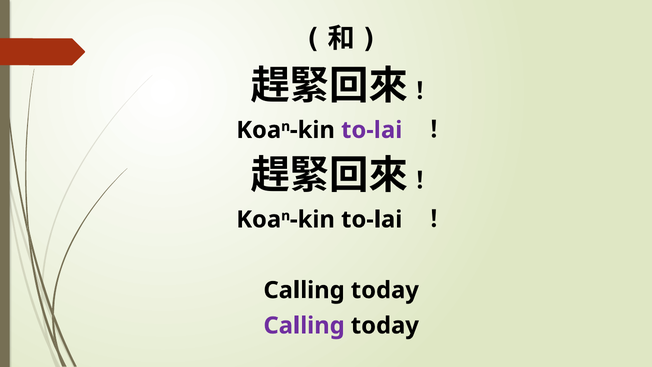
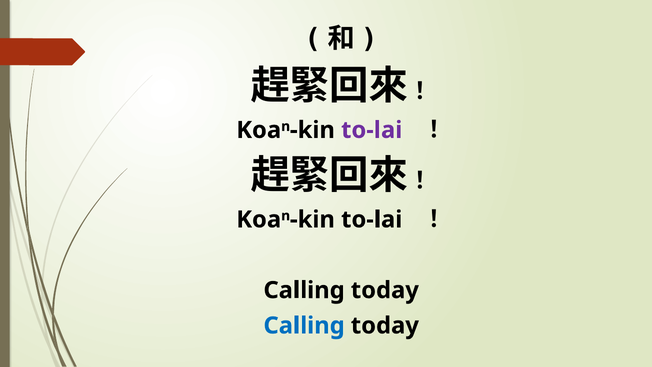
Calling at (304, 325) colour: purple -> blue
